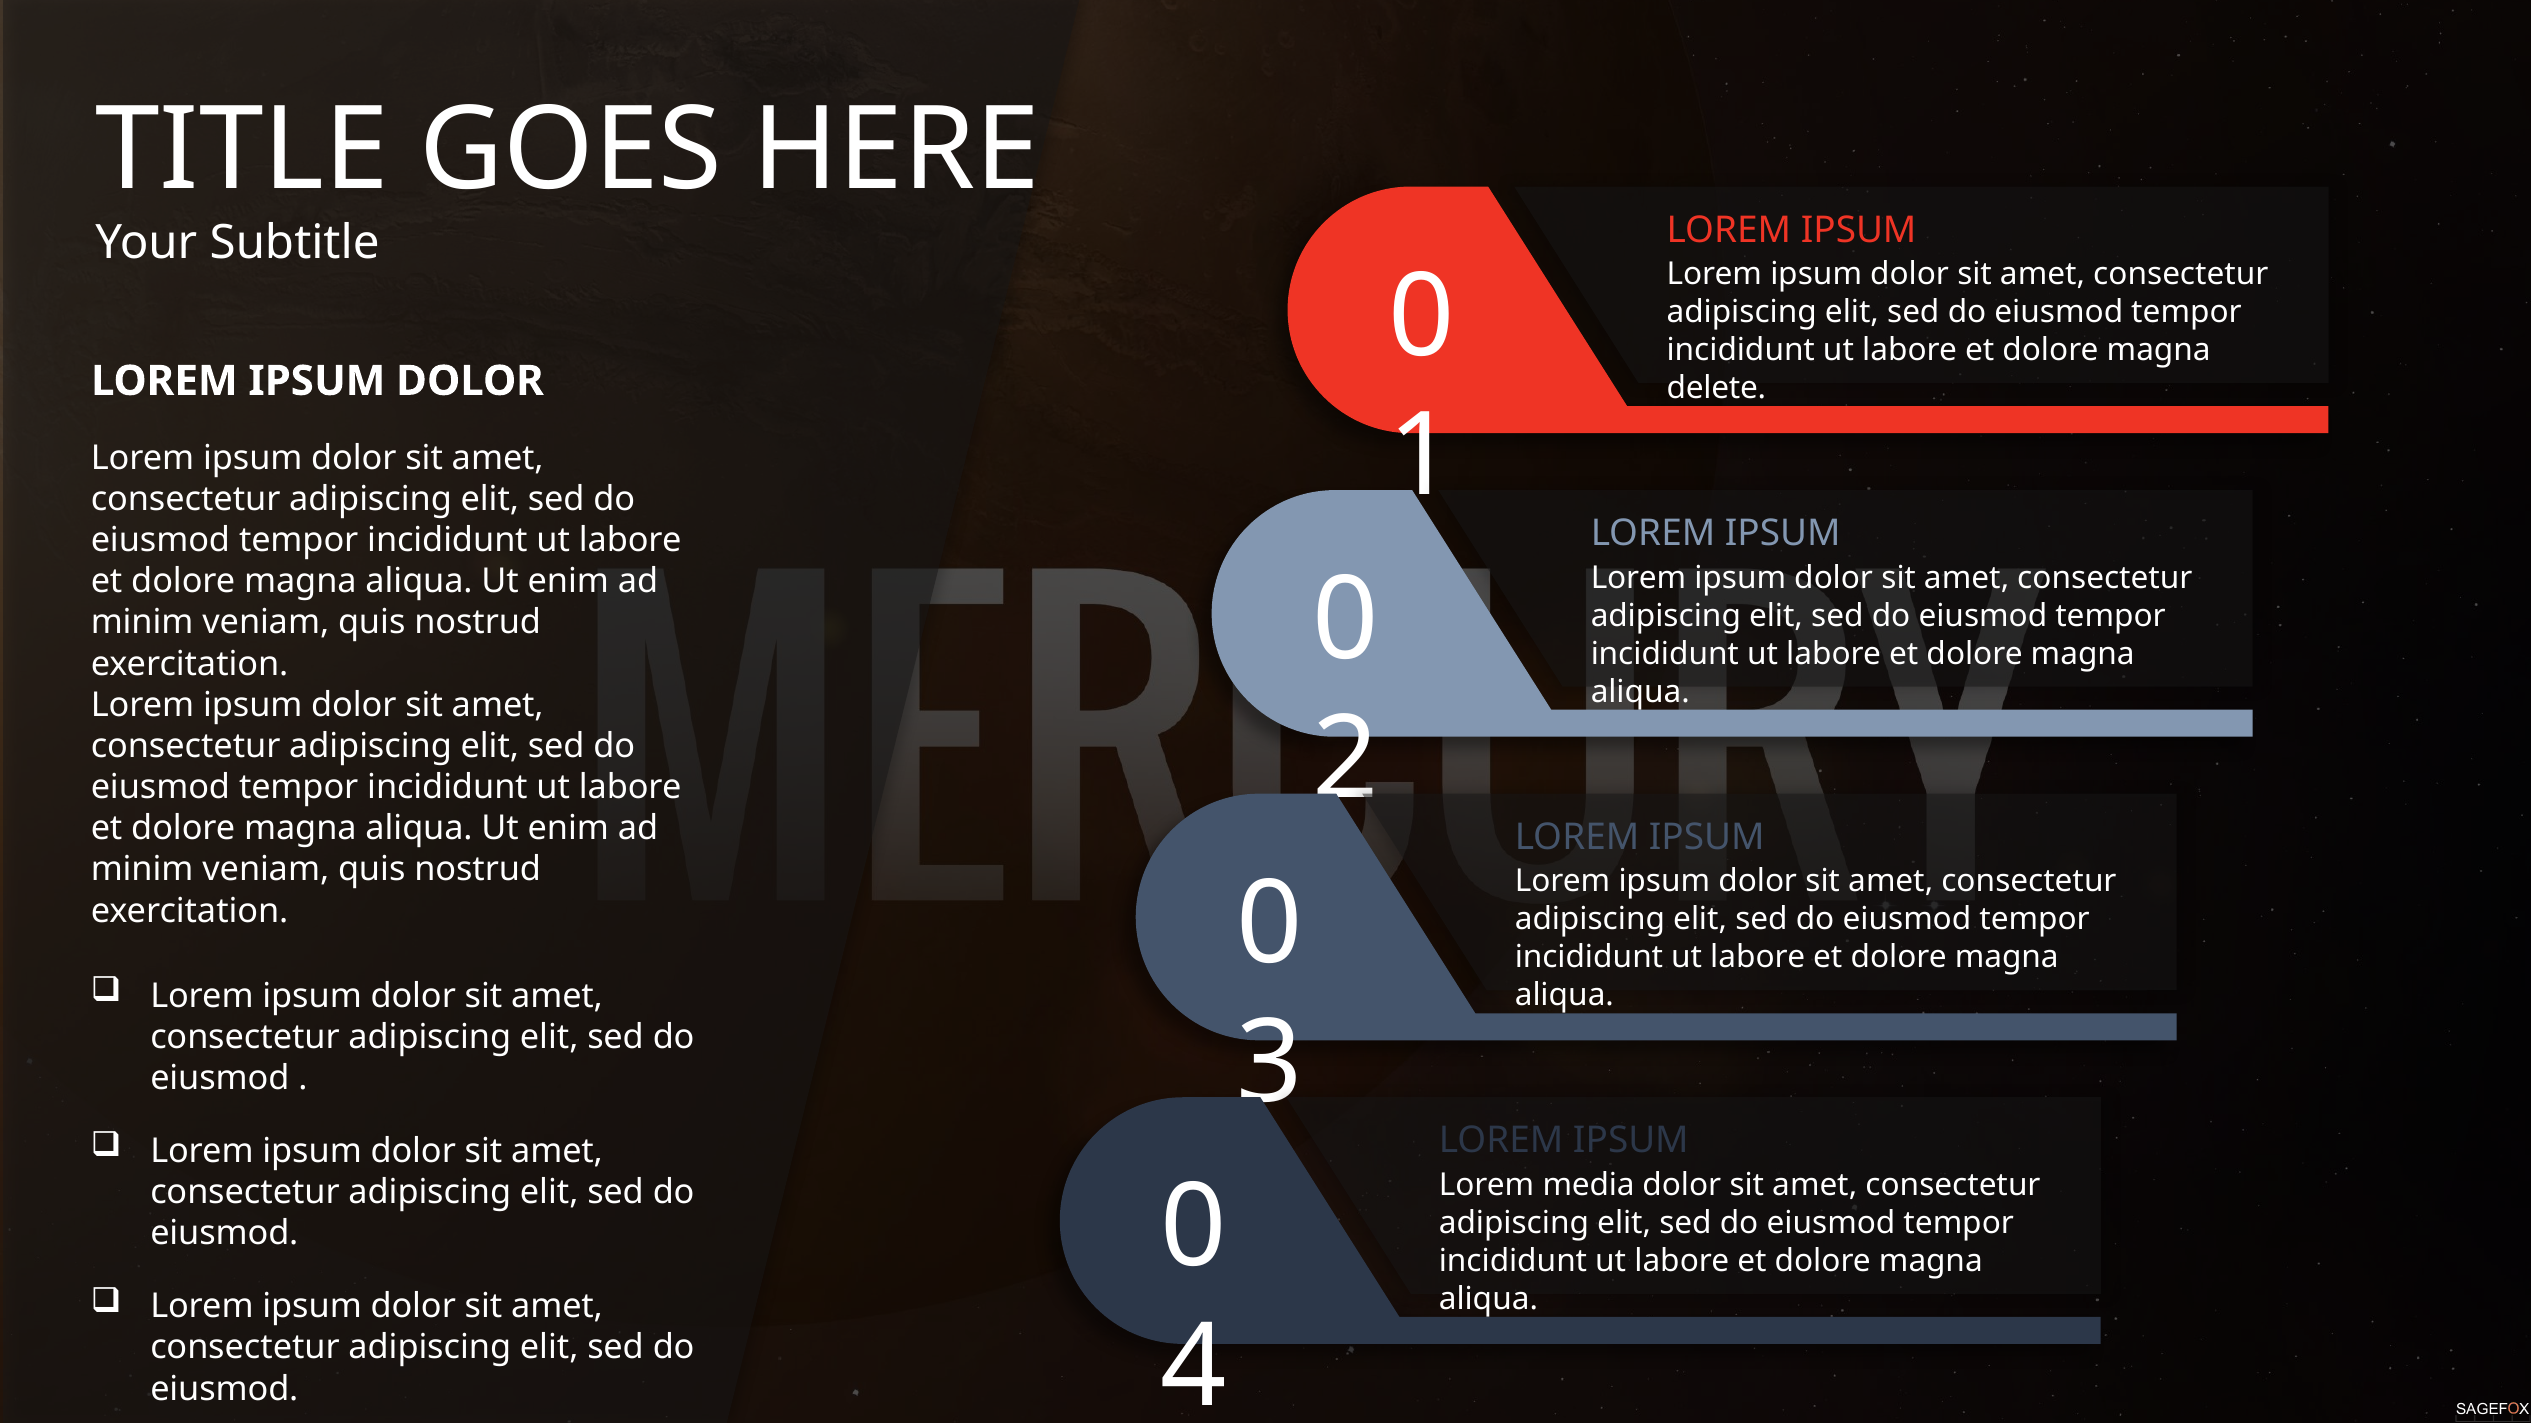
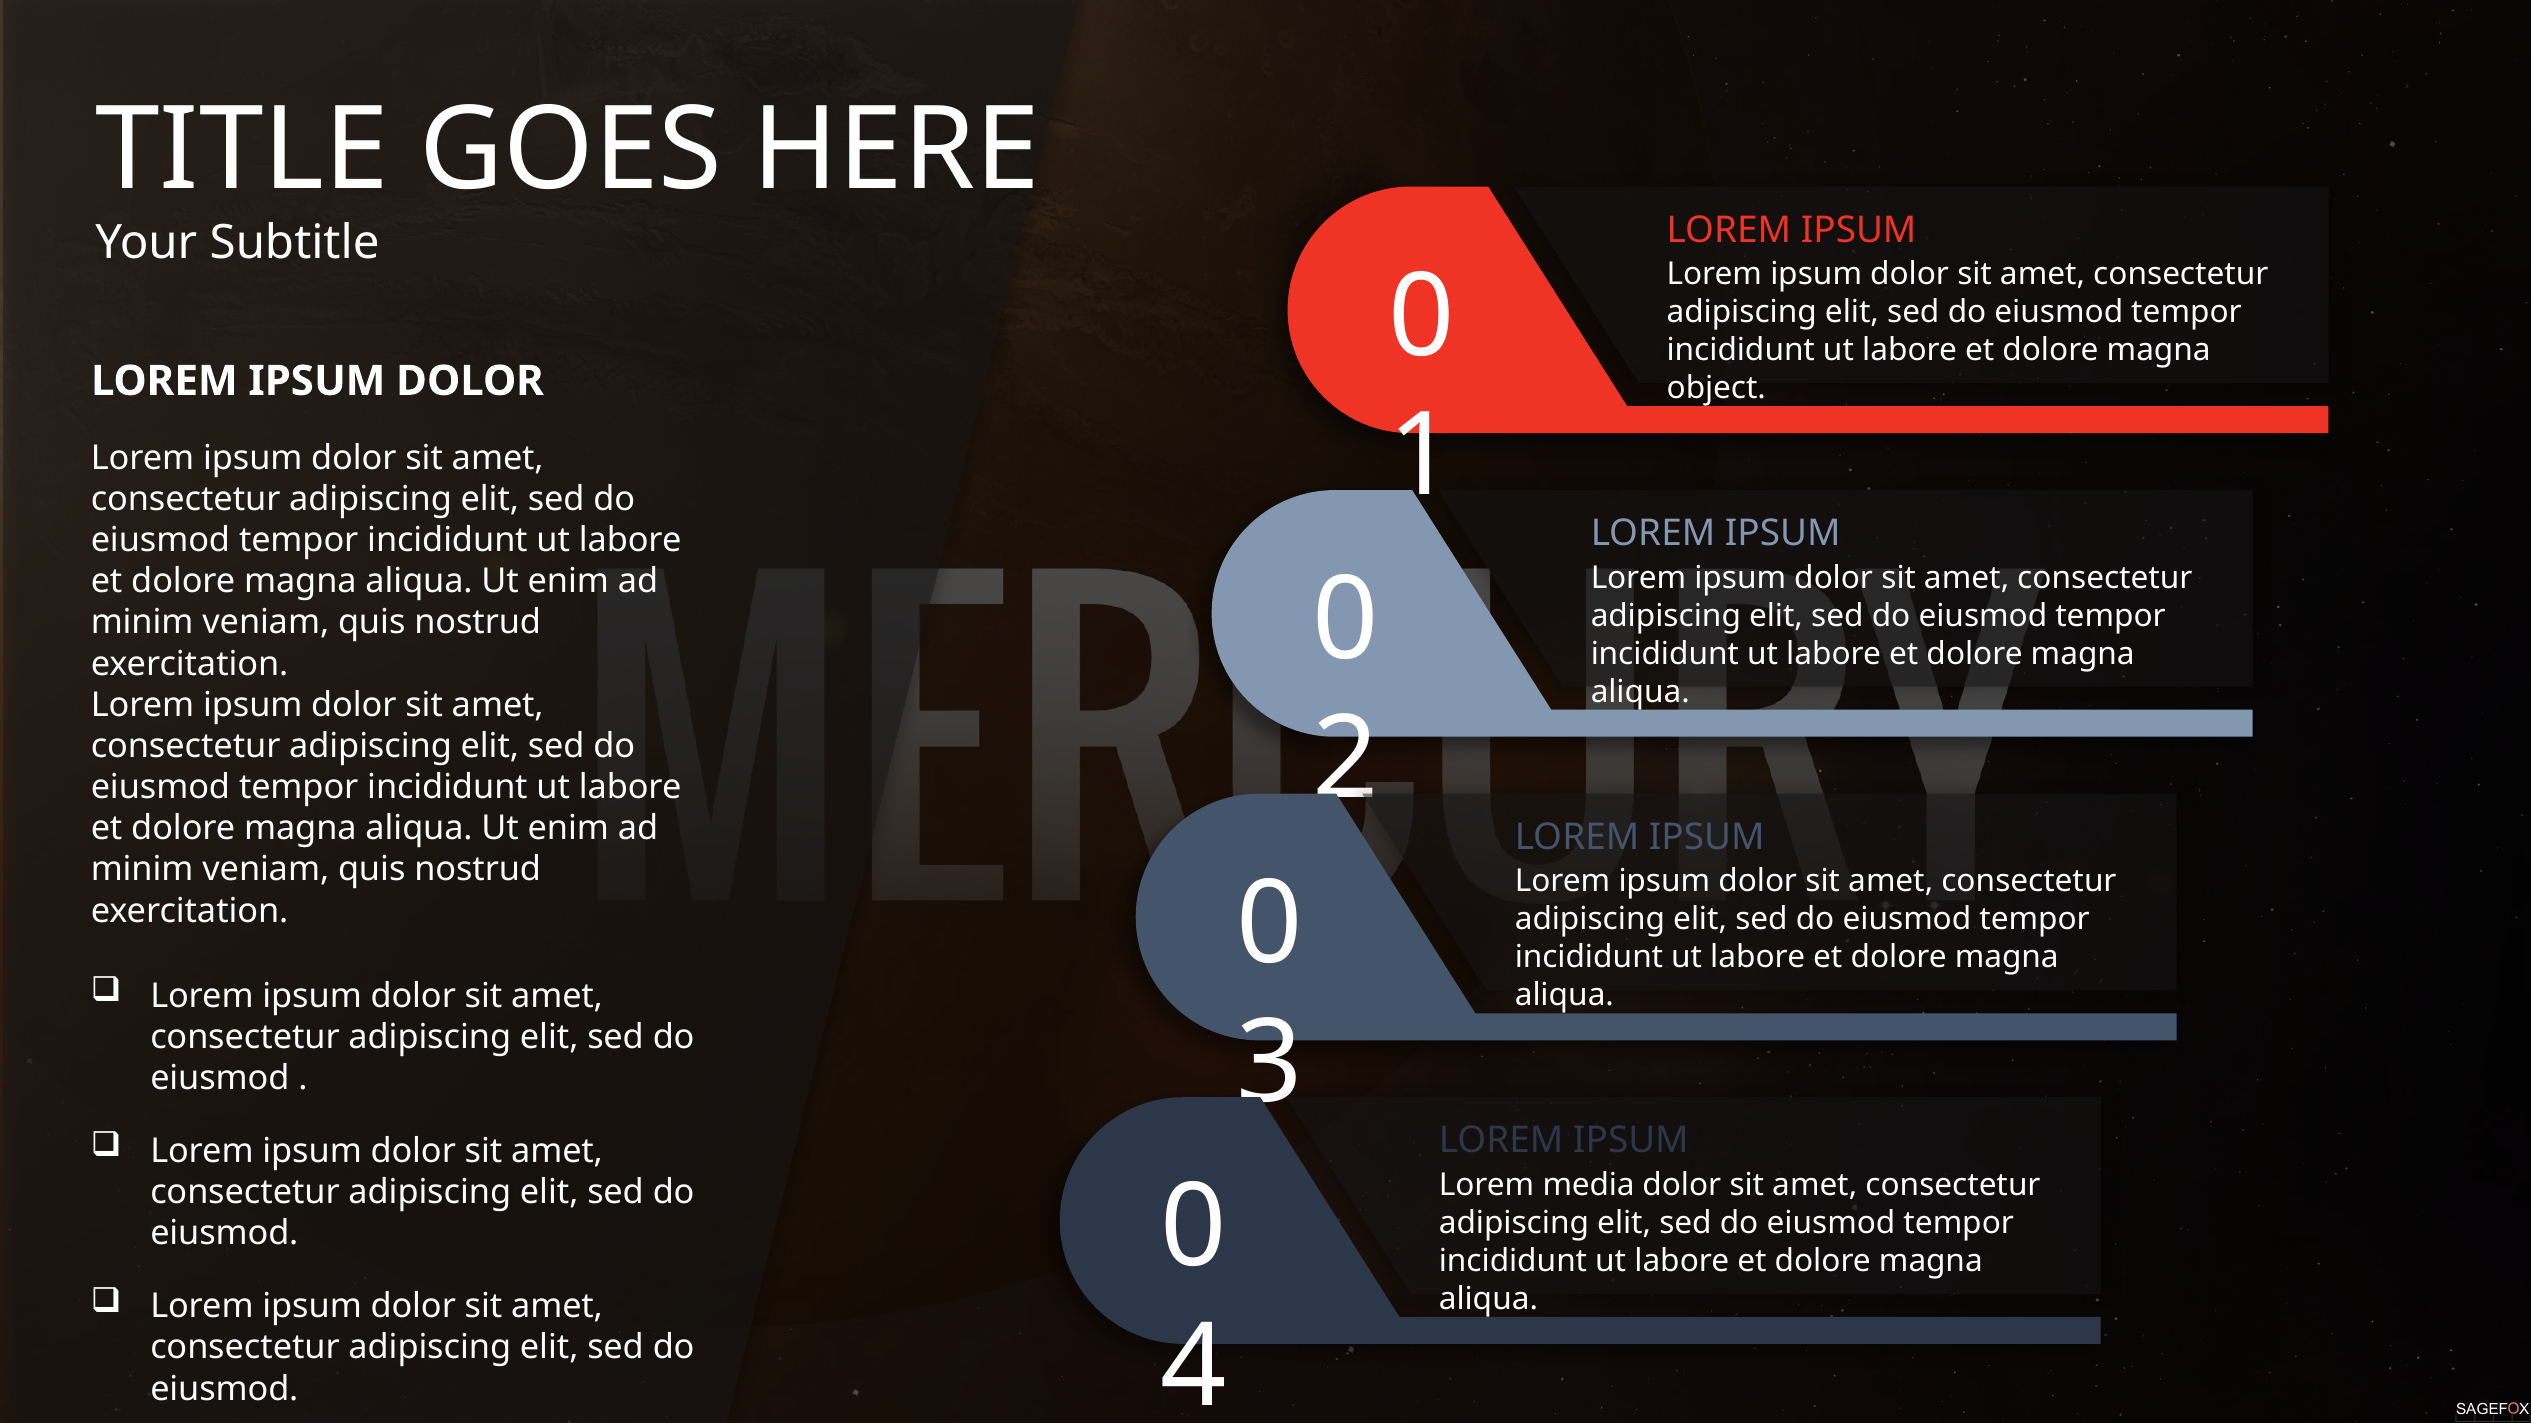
delete: delete -> object
